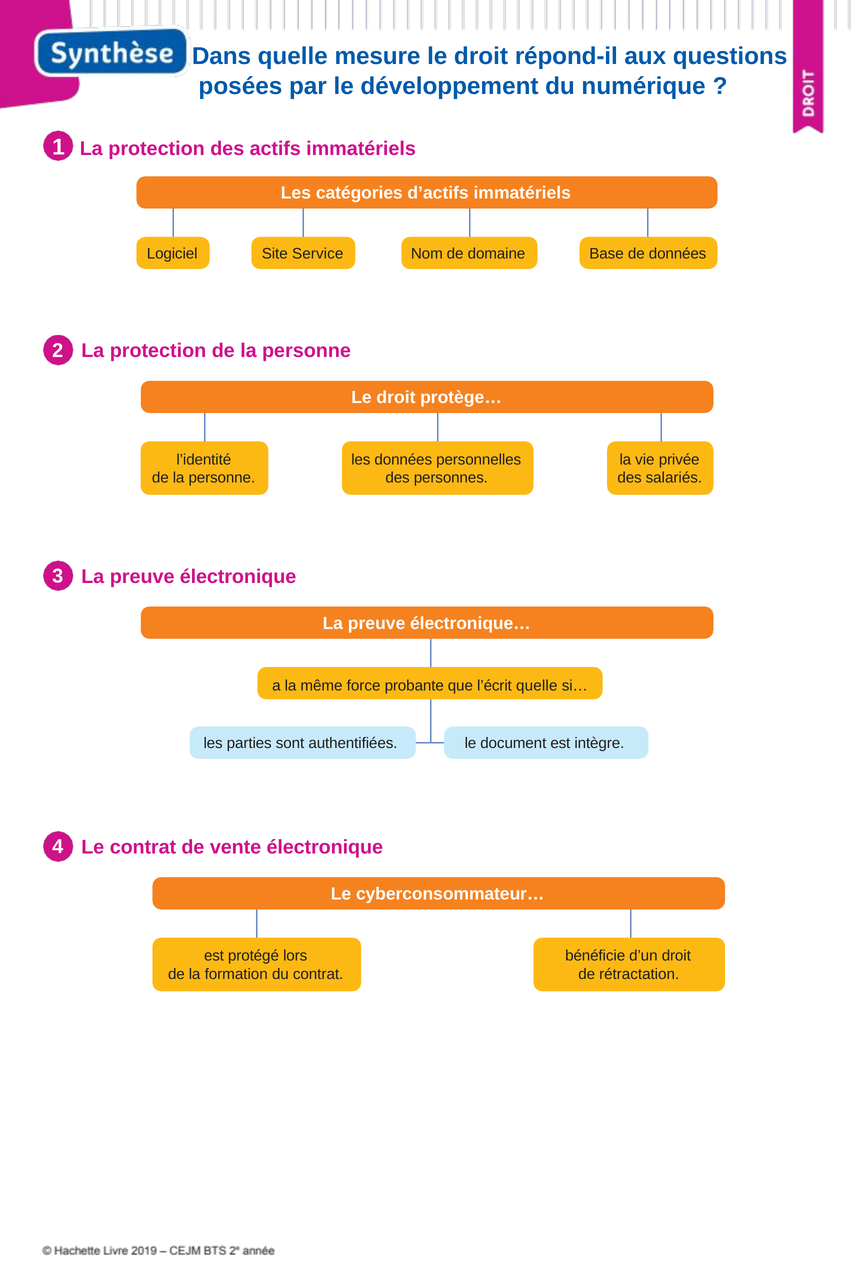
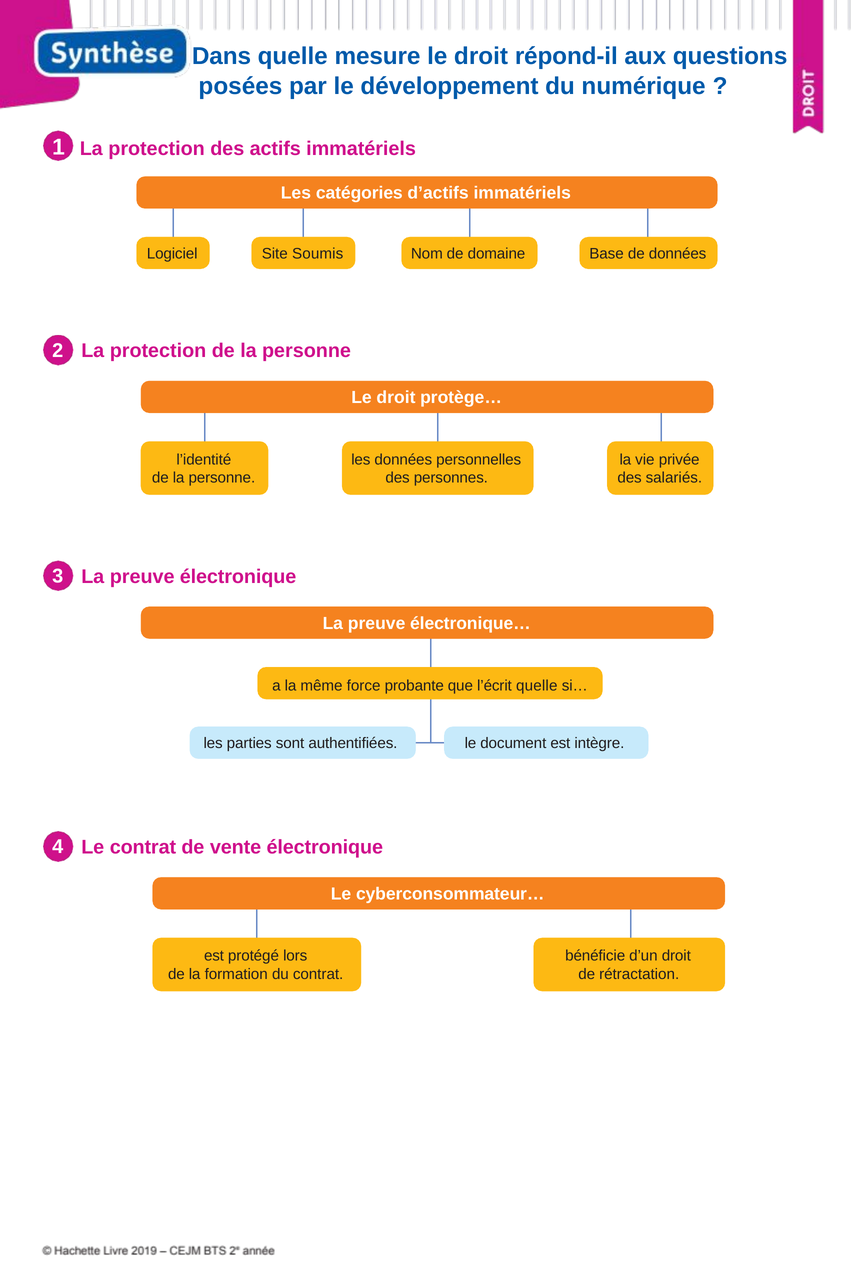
Service: Service -> Soumis
